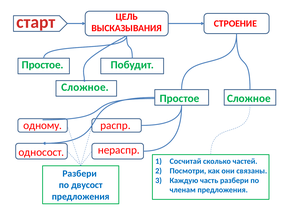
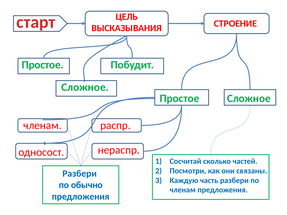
одному at (43, 125): одному -> членам
двусост: двусост -> обычно
